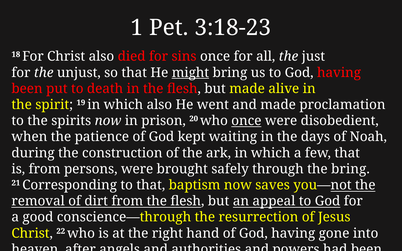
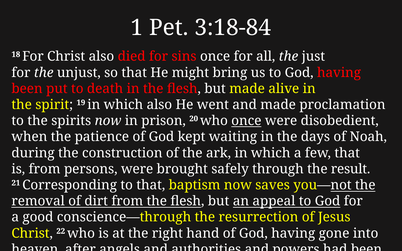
3:18-23: 3:18-23 -> 3:18-84
might underline: present -> none
the bring: bring -> result
